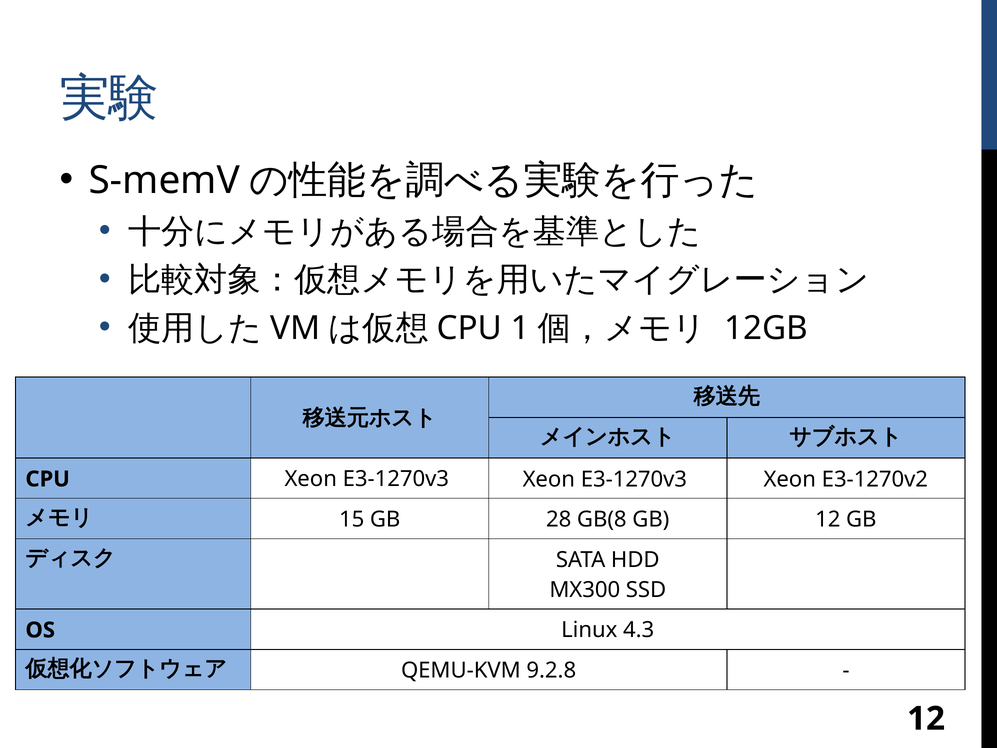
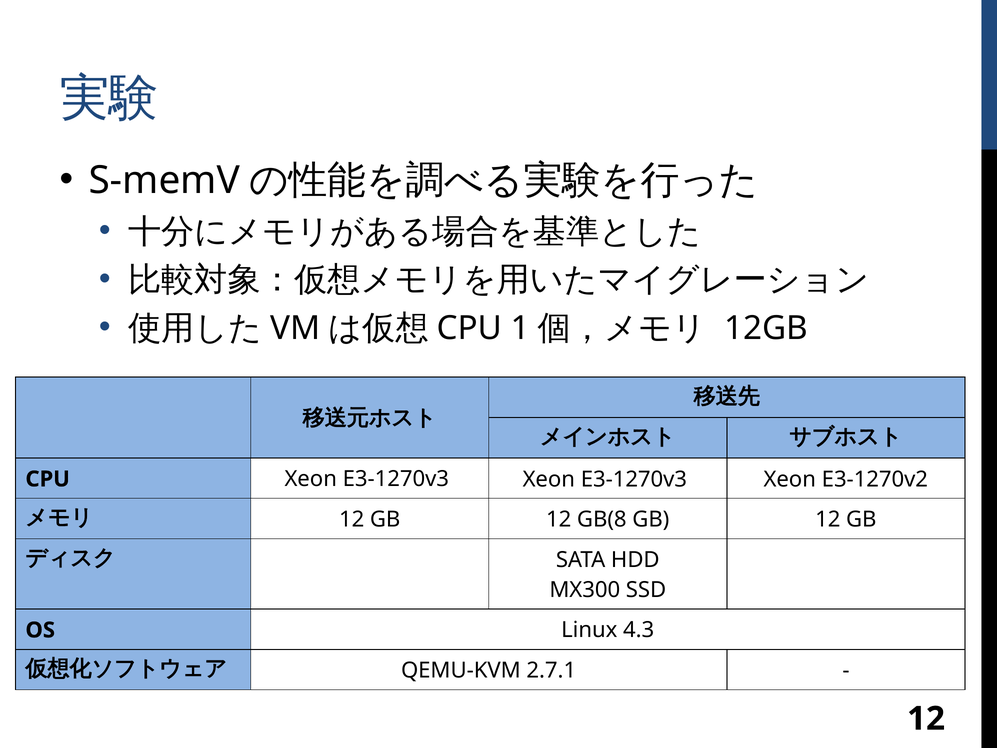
15 at (352, 519): 15 -> 12
28 at (559, 519): 28 -> 12
9.2.8: 9.2.8 -> 2.7.1
